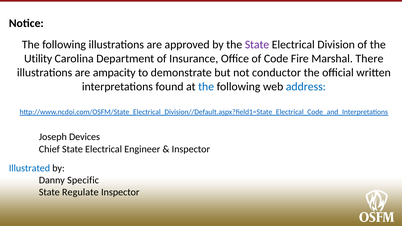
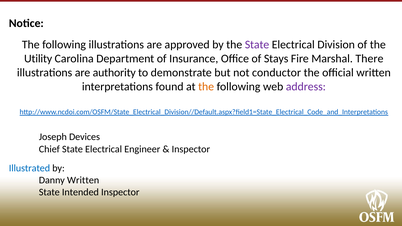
Code: Code -> Stays
ampacity: ampacity -> authority
the at (206, 87) colour: blue -> orange
address colour: blue -> purple
Danny Specific: Specific -> Written
Regulate: Regulate -> Intended
